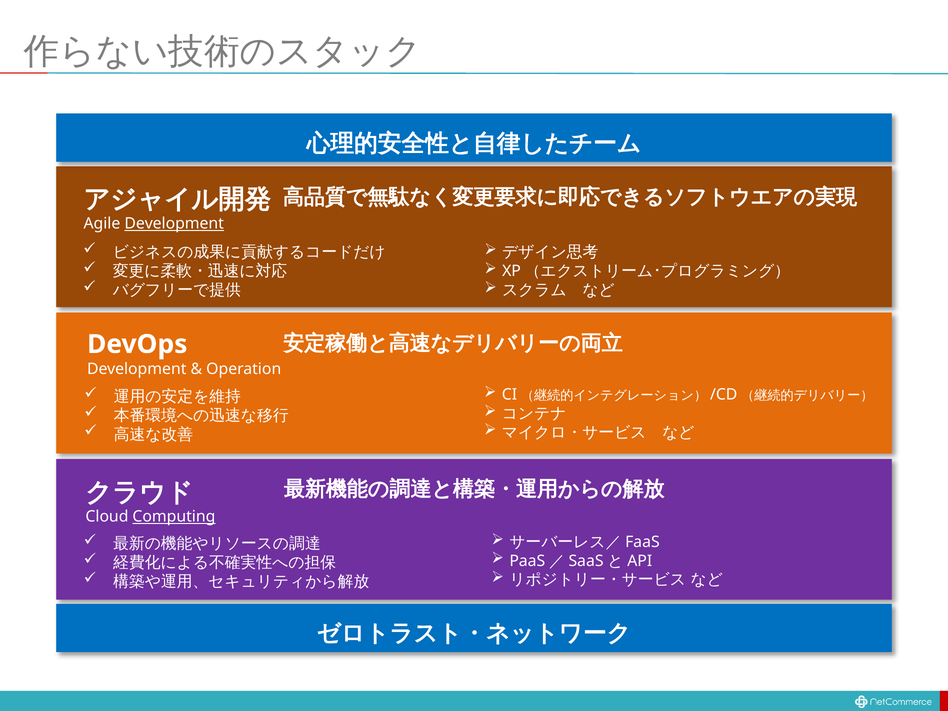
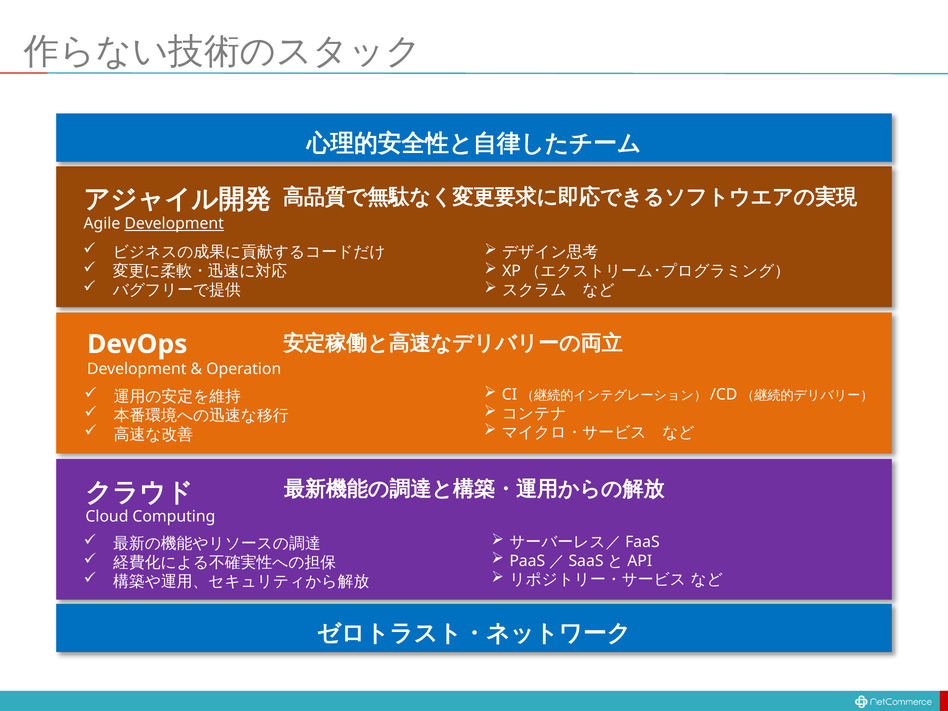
Computing underline: present -> none
